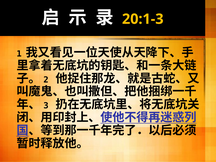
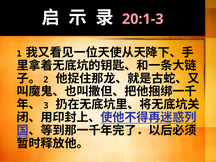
20:1-3 colour: yellow -> pink
